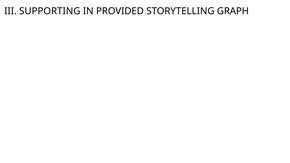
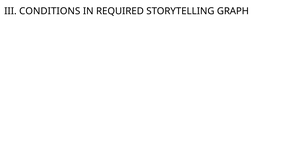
SUPPORTING: SUPPORTING -> CONDITIONS
PROVIDED: PROVIDED -> REQUIRED
